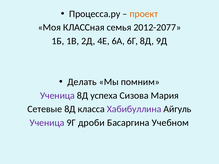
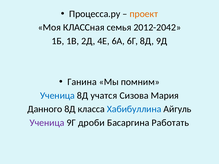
2012-2077: 2012-2077 -> 2012-2042
Делать: Делать -> Ганина
Ученица at (57, 96) colour: purple -> blue
успеха: успеха -> учатся
Сетевые: Сетевые -> Данного
Хабибуллина colour: purple -> blue
Учебном: Учебном -> Работать
